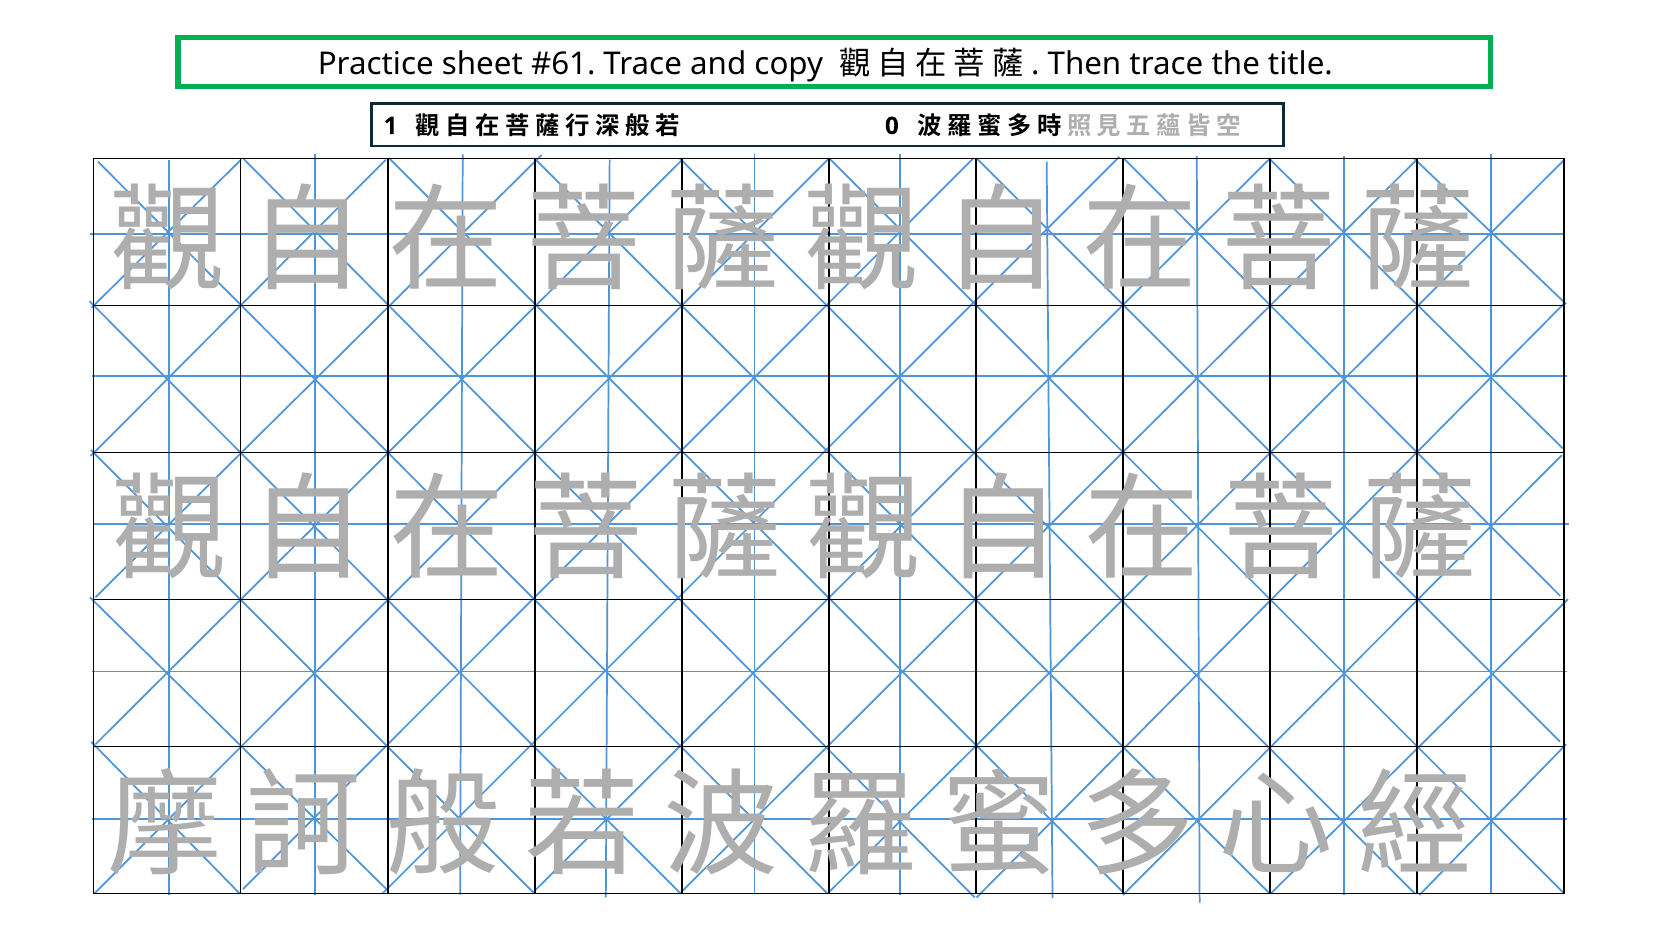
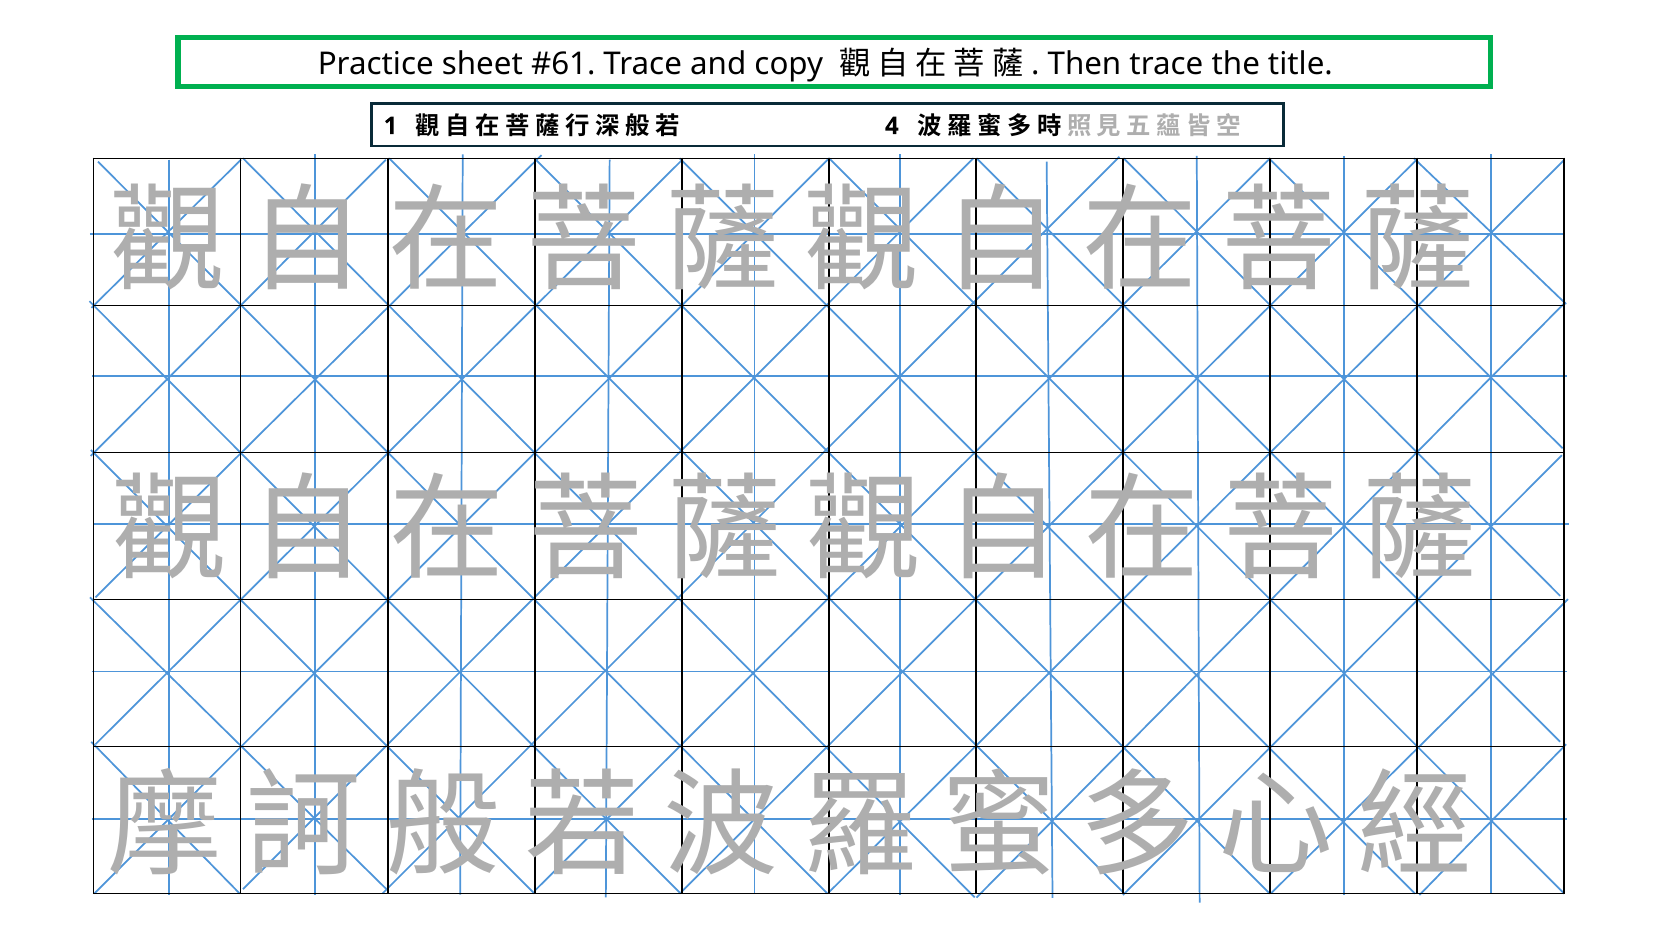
0: 0 -> 4
